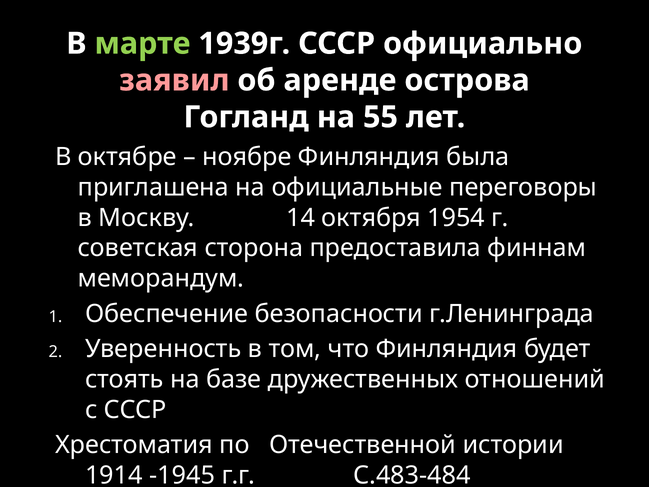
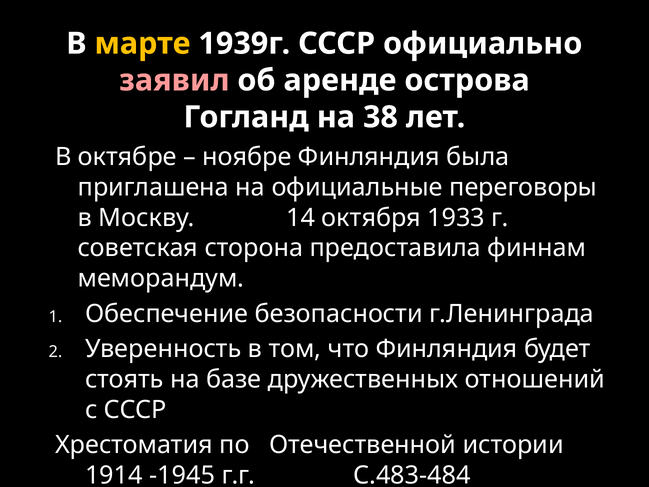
марте colour: light green -> yellow
55: 55 -> 38
1954: 1954 -> 1933
